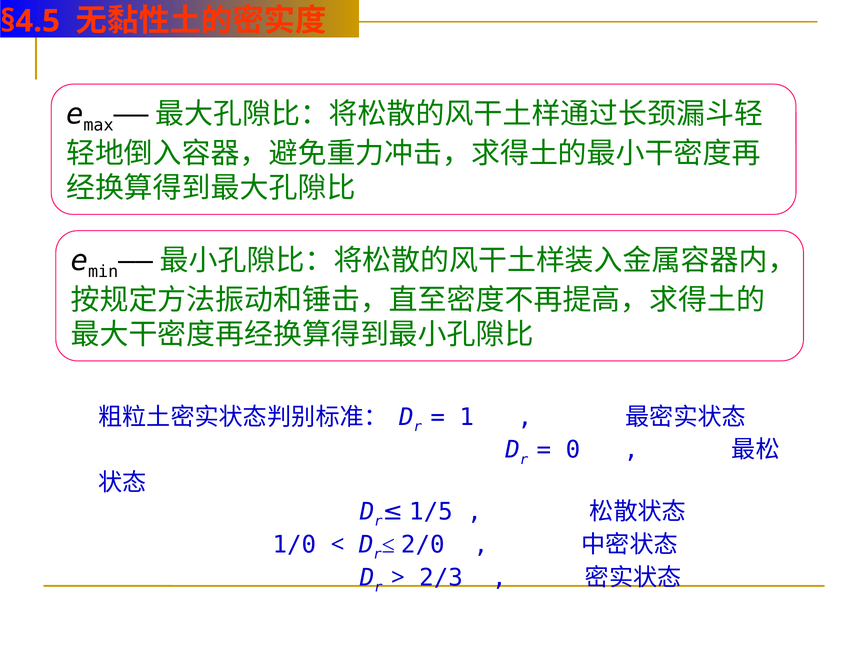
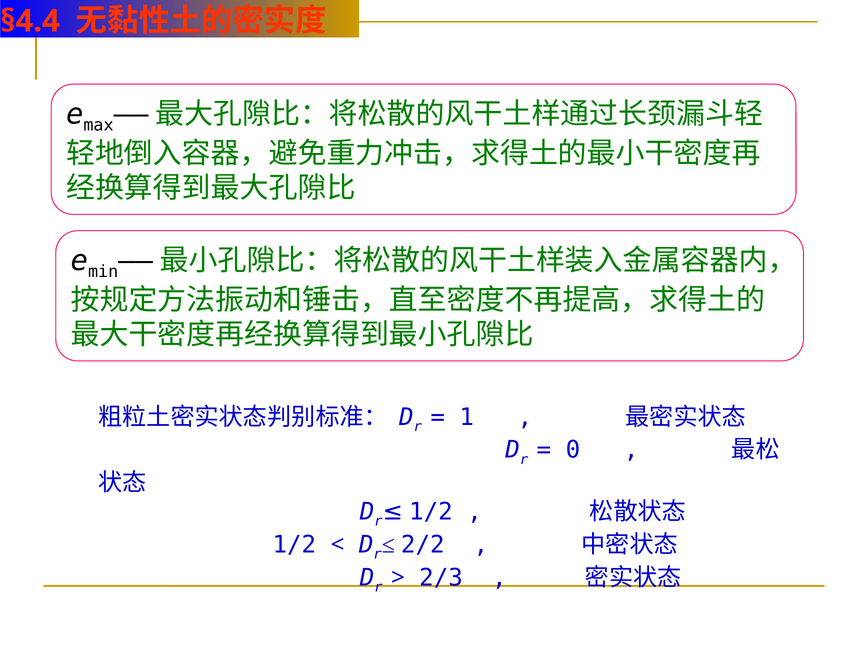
§4.5: §4.5 -> §4.4
1/5 at (431, 512): 1/5 -> 1/2
1/0 at (294, 545): 1/0 -> 1/2
2/0: 2/0 -> 2/2
